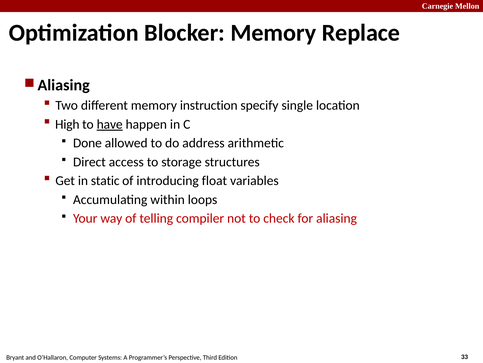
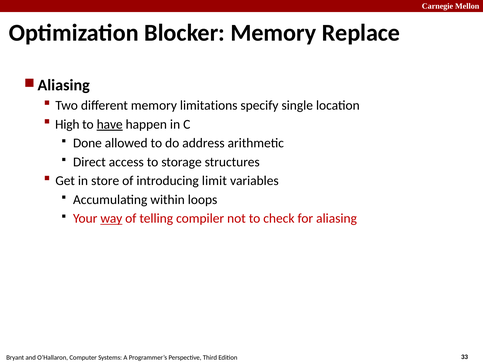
instruction: instruction -> limitations
static: static -> store
float: float -> limit
way underline: none -> present
